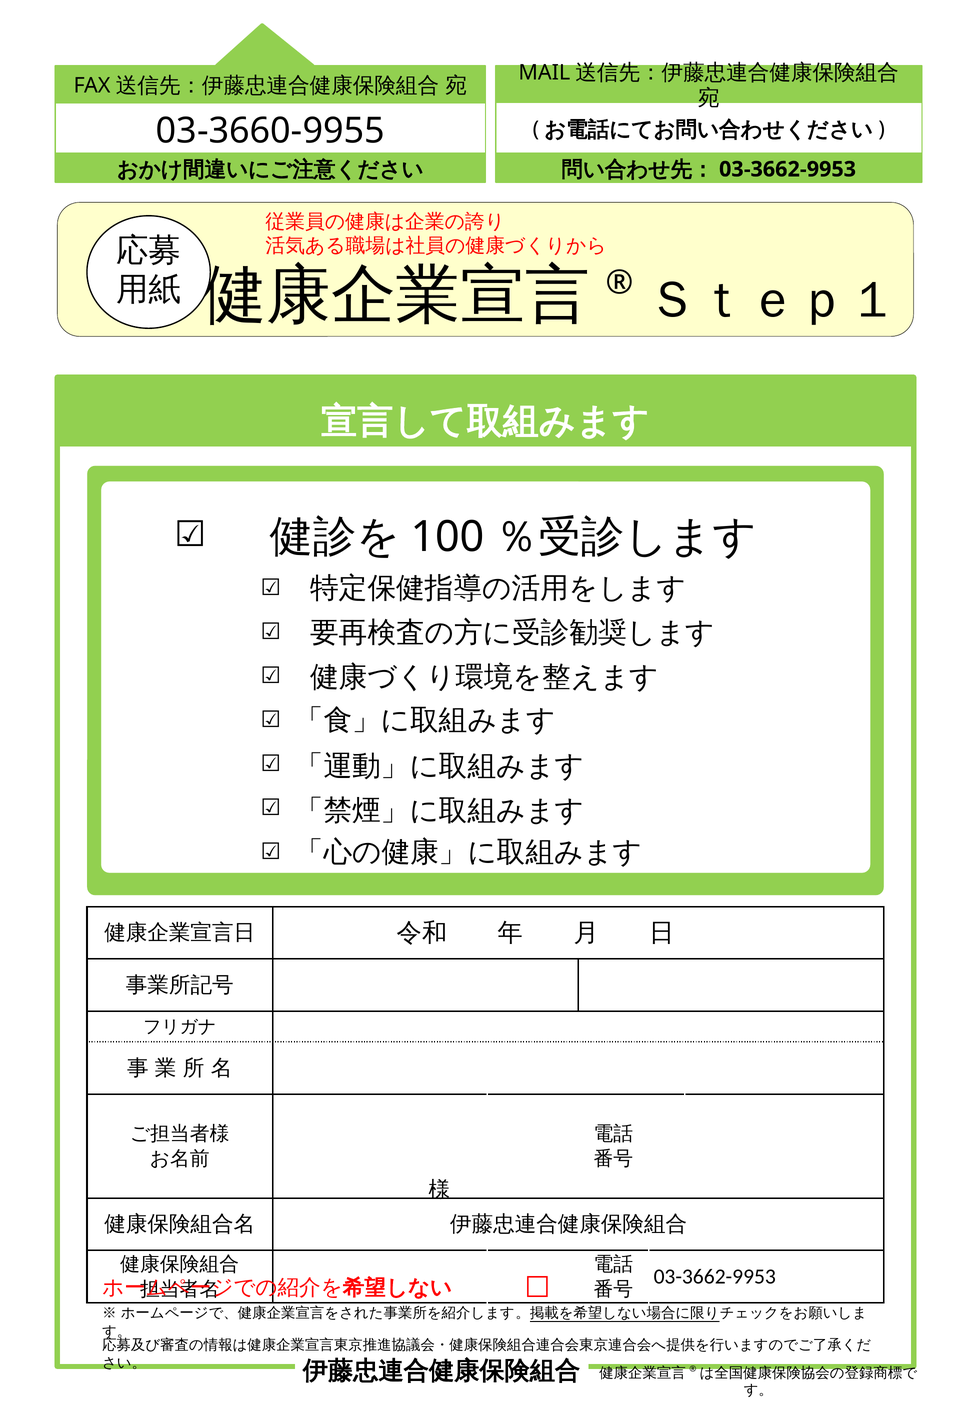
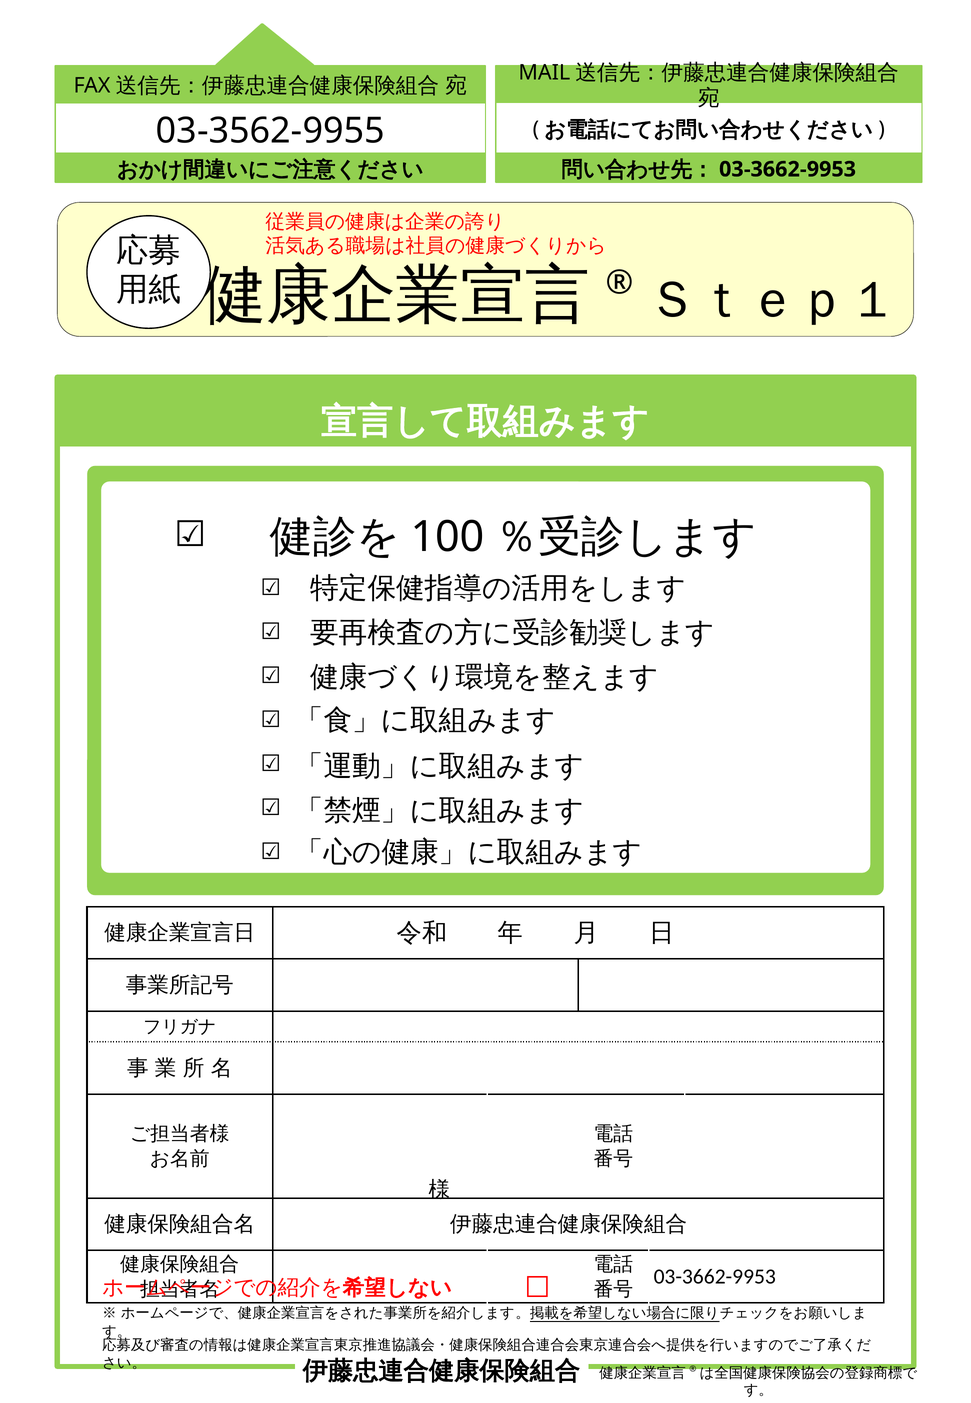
03-3660-9955: 03-3660-9955 -> 03-3562-9955
